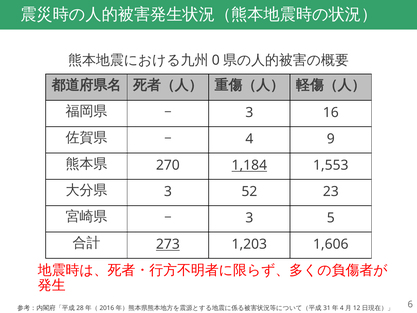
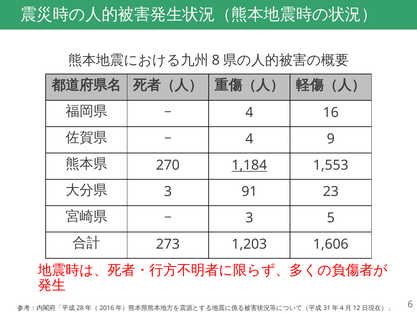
0: 0 -> 8
3 at (249, 113): 3 -> 4
52: 52 -> 91
273 underline: present -> none
